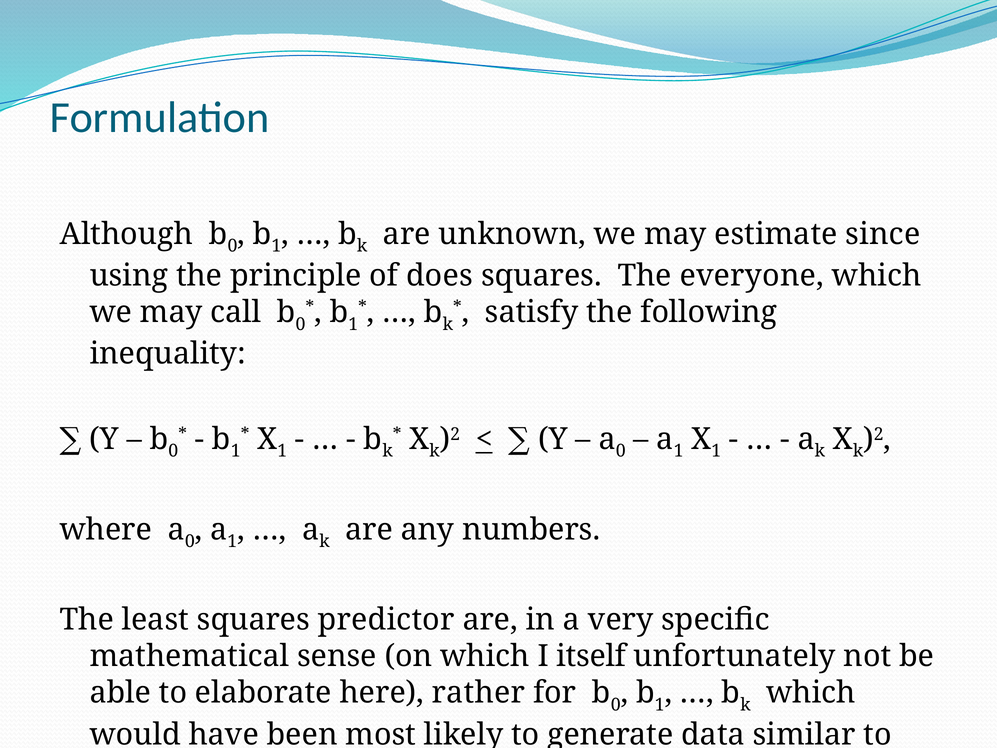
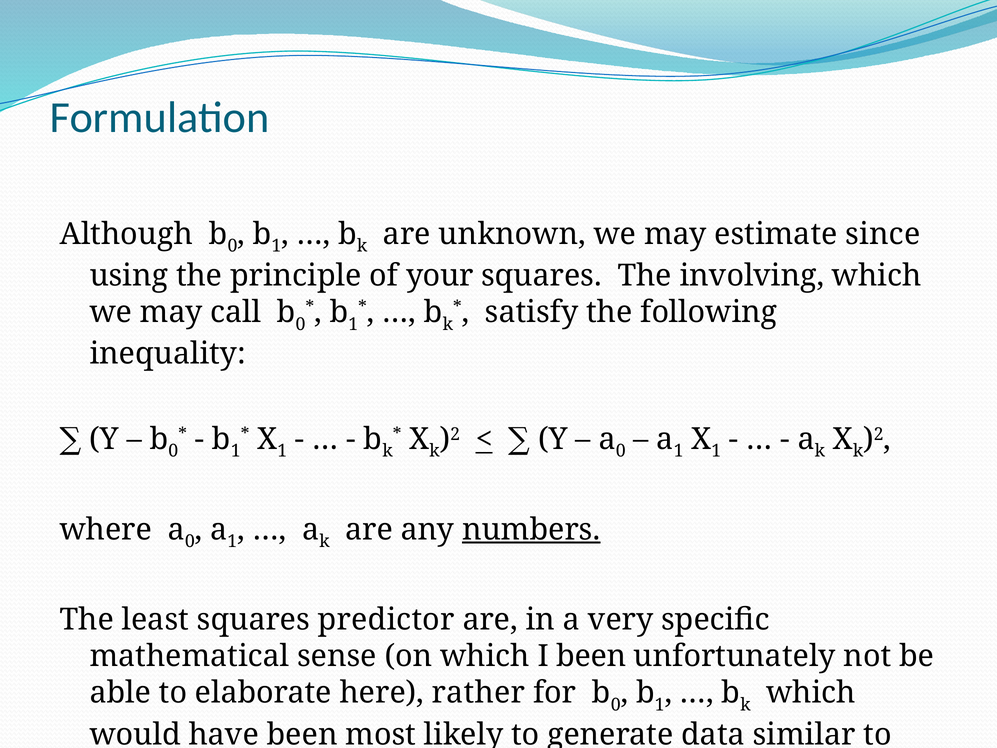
does: does -> your
everyone: everyone -> involving
numbers underline: none -> present
I itself: itself -> been
